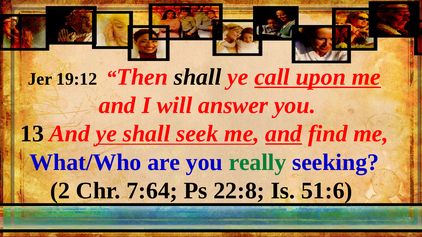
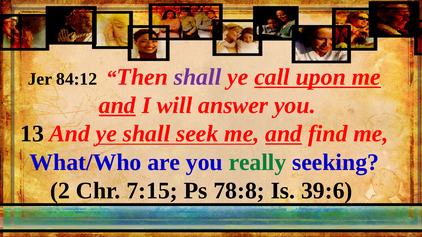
19:12: 19:12 -> 84:12
shall at (198, 77) colour: black -> purple
and at (117, 105) underline: none -> present
7:64: 7:64 -> 7:15
22:8: 22:8 -> 78:8
51:6: 51:6 -> 39:6
